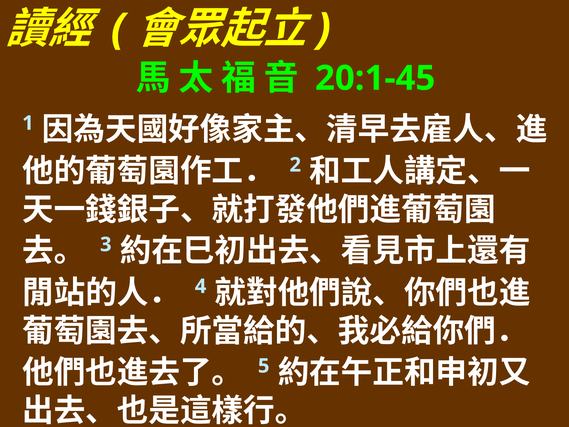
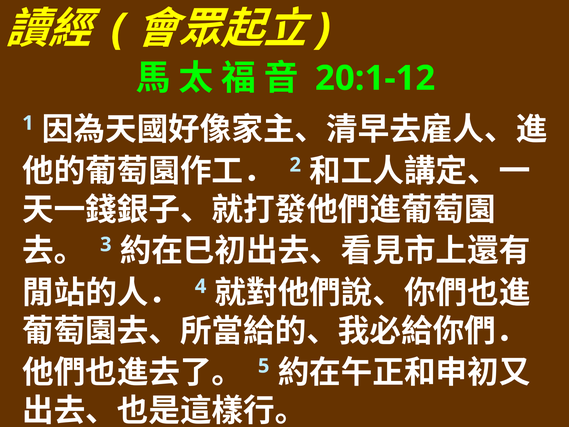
20:1-45: 20:1-45 -> 20:1-12
